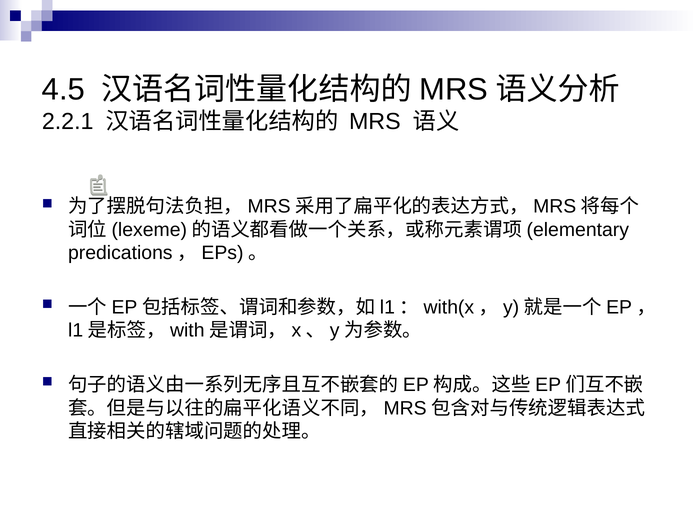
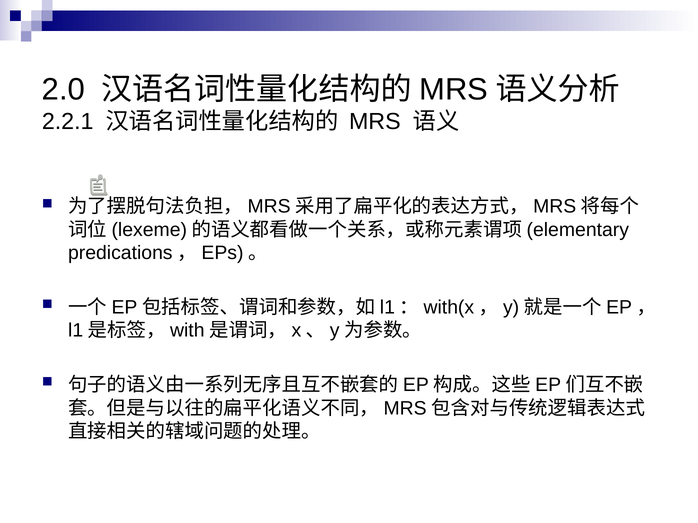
4.5: 4.5 -> 2.0
